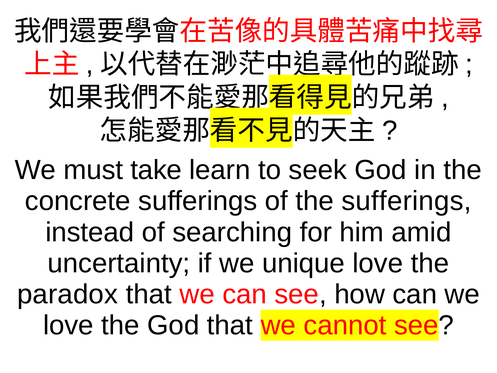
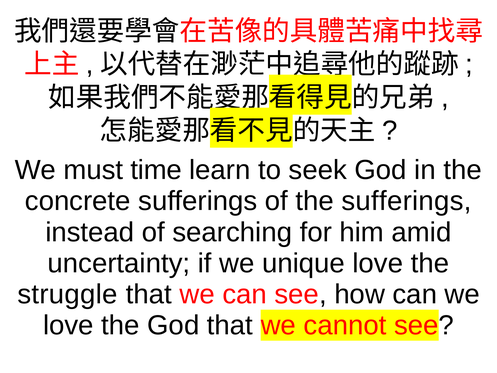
take: take -> time
paradox: paradox -> struggle
